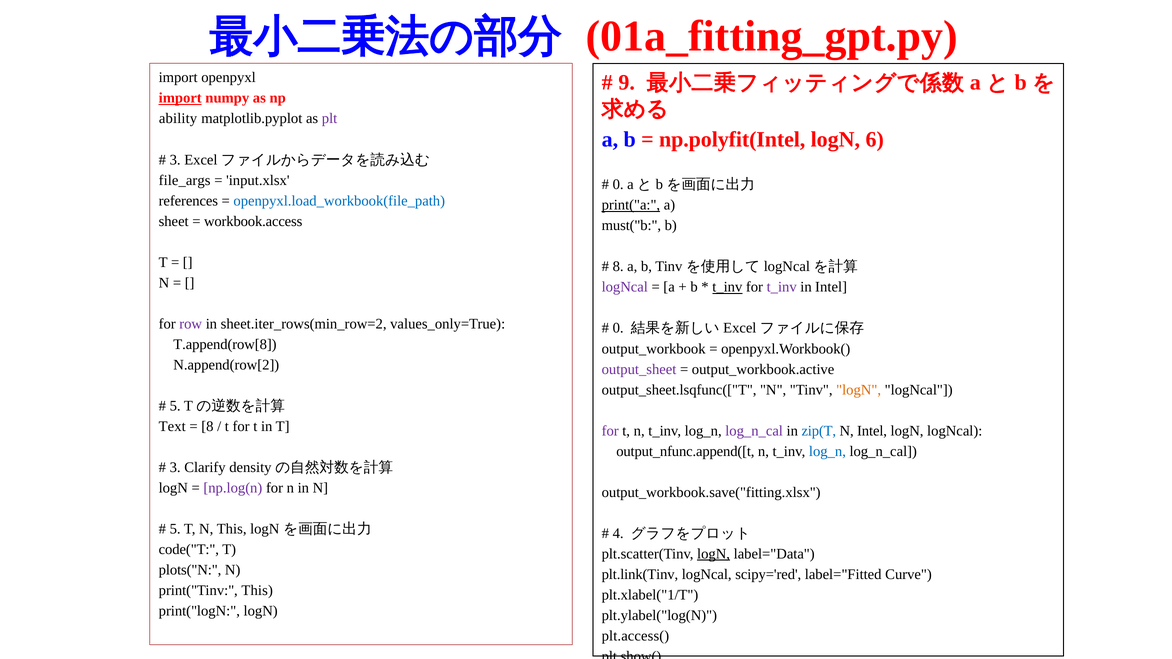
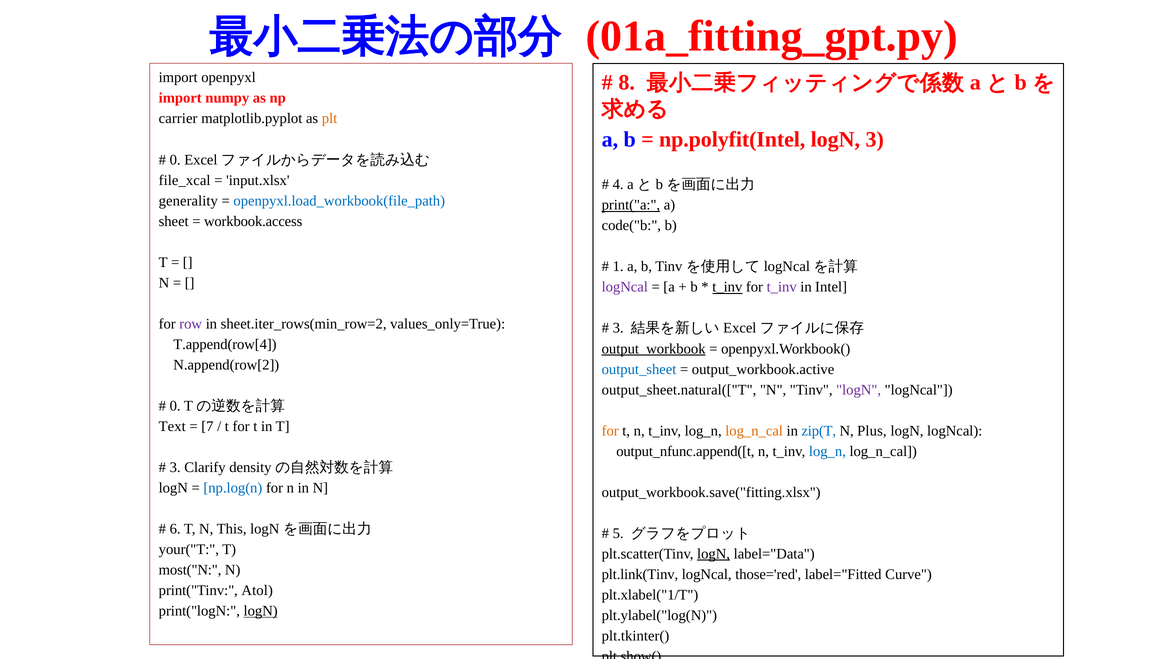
9: 9 -> 8
import at (180, 98) underline: present -> none
ability: ability -> carrier
plt colour: purple -> orange
logN 6: 6 -> 3
3 at (175, 160): 3 -> 0
file_args: file_args -> file_xcal
0 at (618, 185): 0 -> 4
references: references -> generality
must("b: must("b -> code("b
8 at (618, 267): 8 -> 1
0 at (618, 328): 0 -> 3
T.append(row[8: T.append(row[8 -> T.append(row[4
output_workbook underline: none -> present
output_sheet colour: purple -> blue
output_sheet.lsqfunc(["T: output_sheet.lsqfunc(["T -> output_sheet.natural(["T
logN at (859, 390) colour: orange -> purple
5 at (175, 406): 5 -> 0
8 at (207, 427): 8 -> 7
for at (610, 431) colour: purple -> orange
log_n_cal at (754, 431) colour: purple -> orange
N Intel: Intel -> Plus
np.log(n colour: purple -> blue
5 at (175, 529): 5 -> 6
4: 4 -> 5
code("T: code("T -> your("T
plots("N: plots("N -> most("N
scipy='red: scipy='red -> those='red
print("Tinv This: This -> Atol
logN at (261, 611) underline: none -> present
plt.access(: plt.access( -> plt.tkinter(
